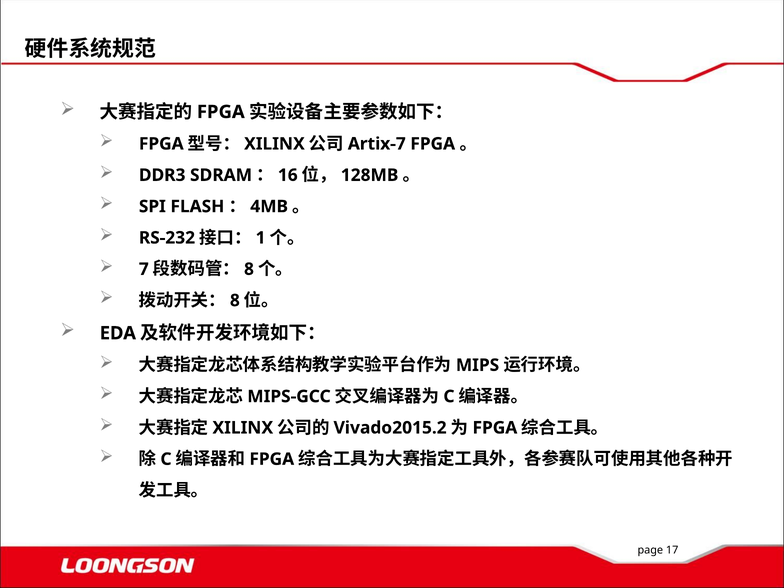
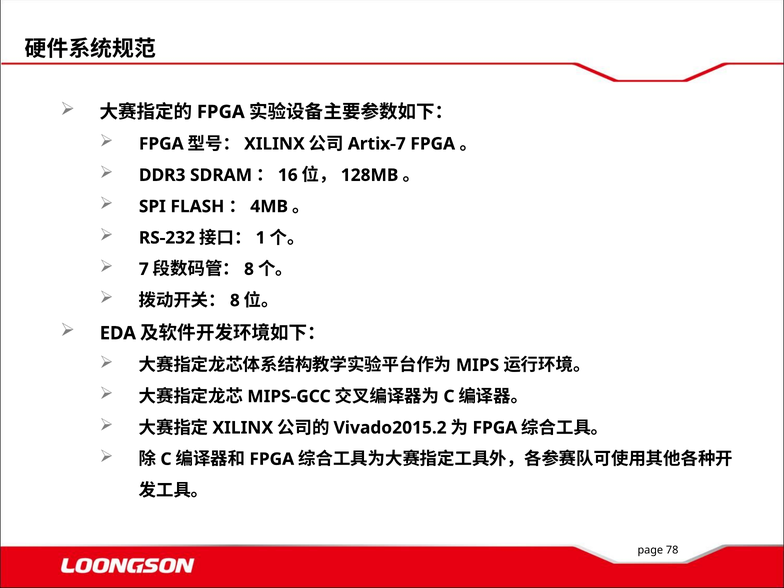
17: 17 -> 78
